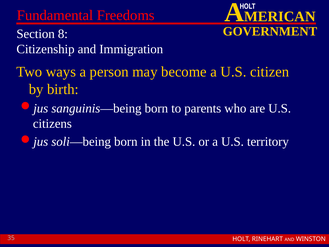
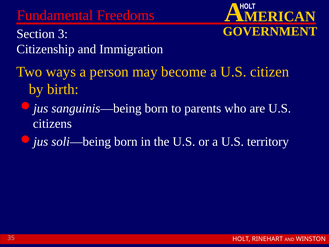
8: 8 -> 3
